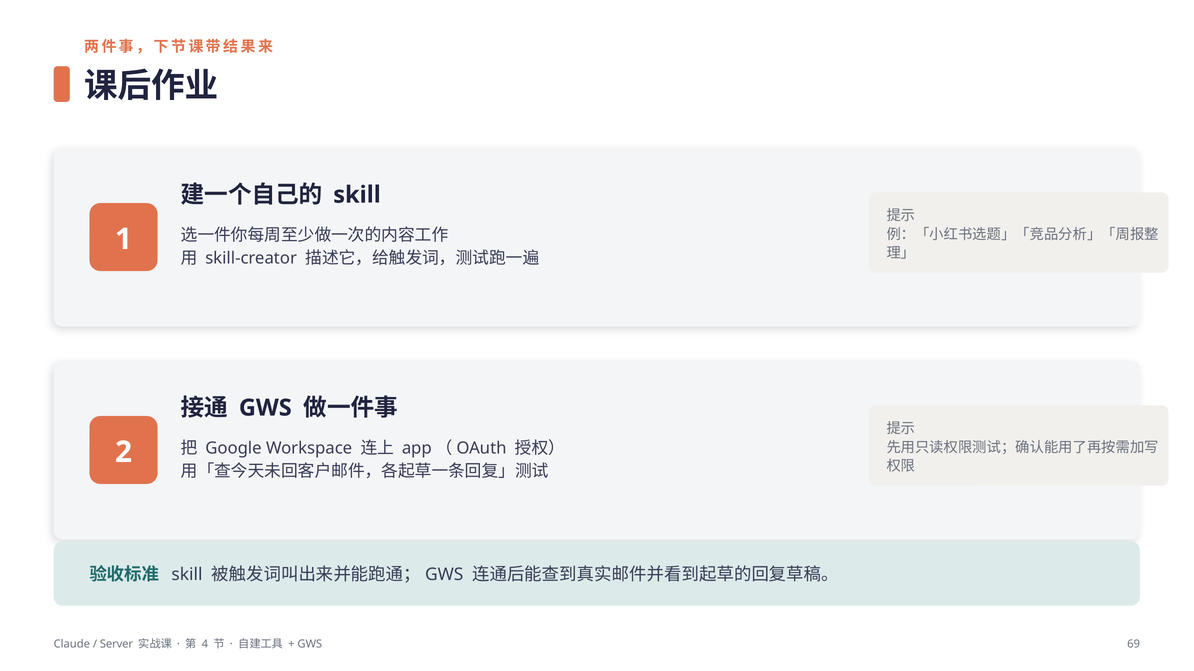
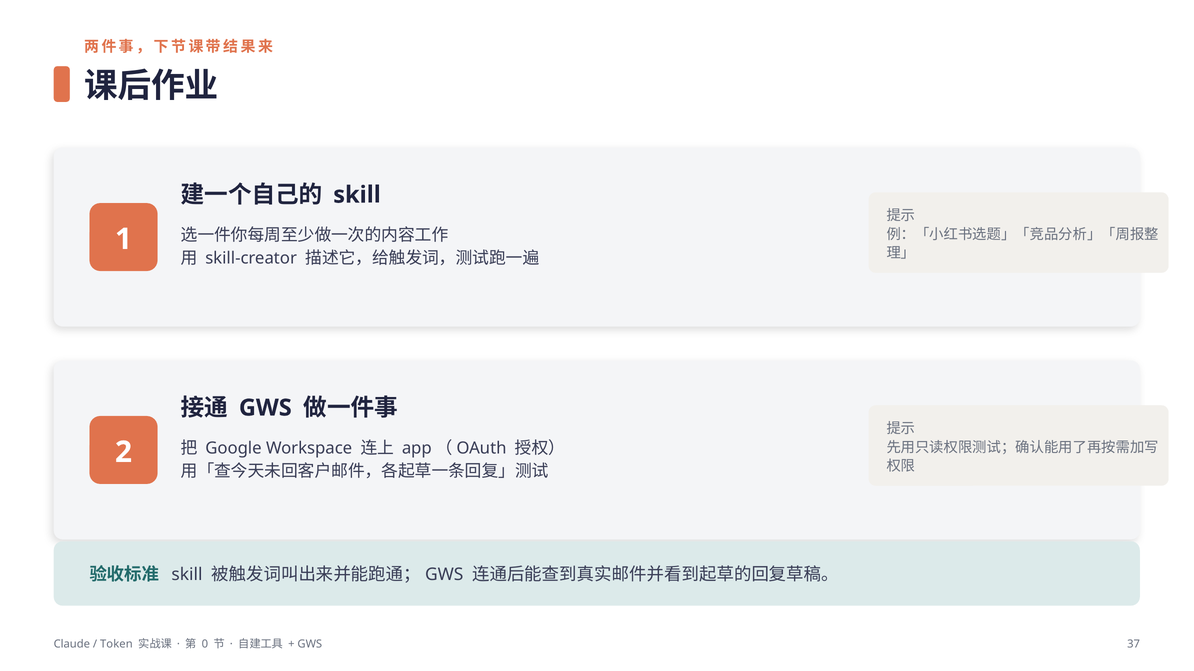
Server: Server -> Token
4: 4 -> 0
69: 69 -> 37
